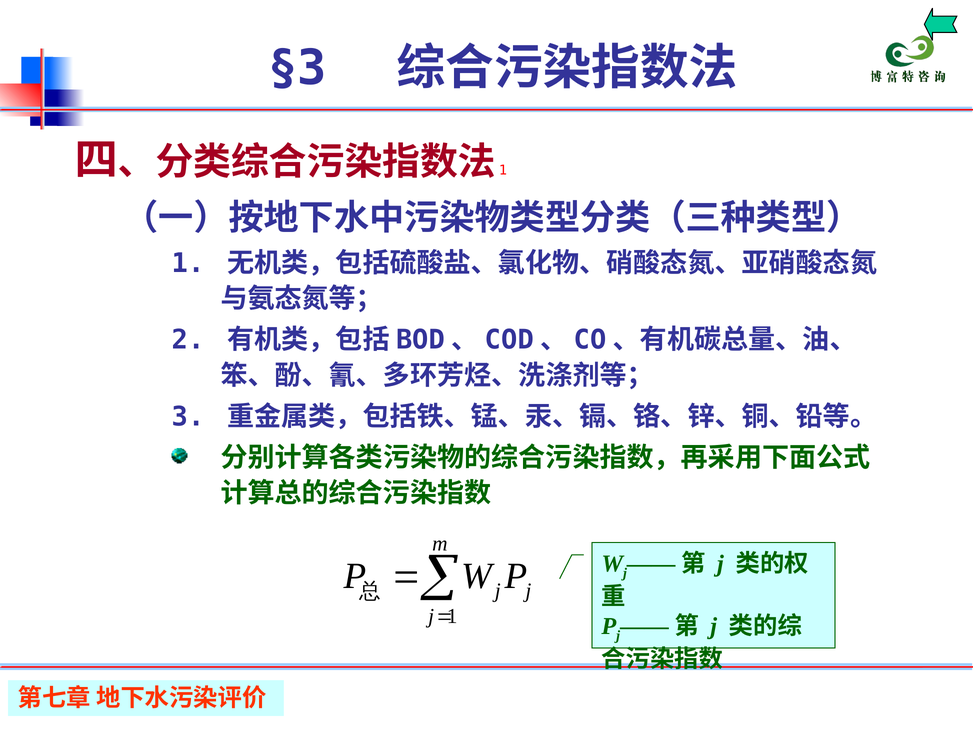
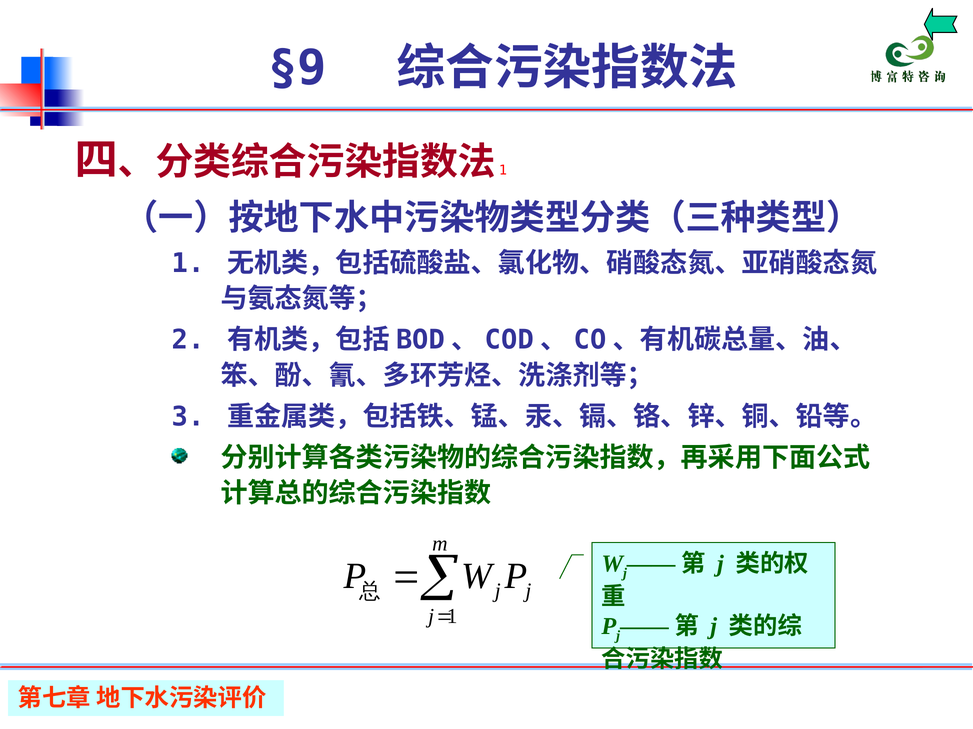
§3: §3 -> §9
